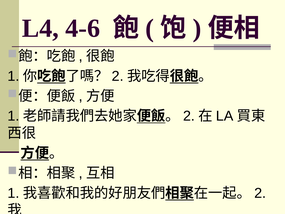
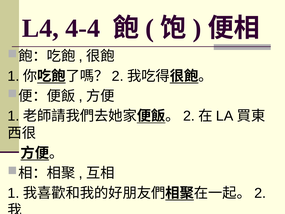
4-6: 4-6 -> 4-4
